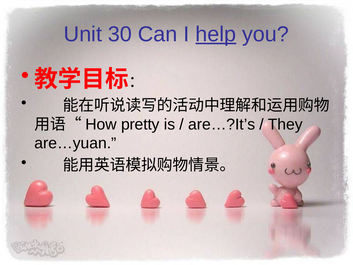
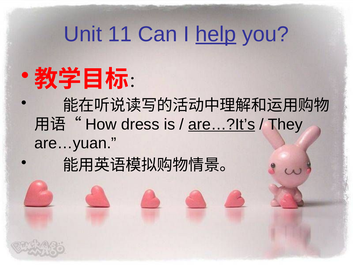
30: 30 -> 11
pretty: pretty -> dress
are…?It’s underline: none -> present
